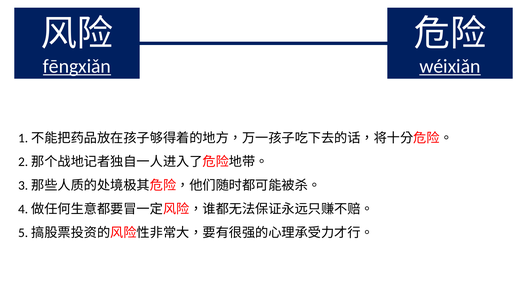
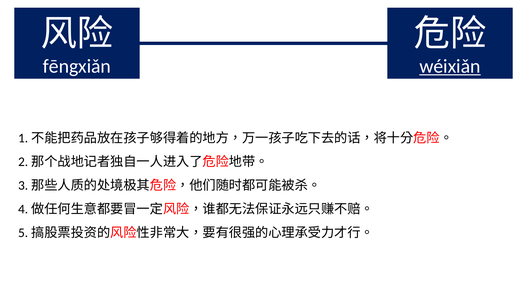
fēngxiǎn underline: present -> none
